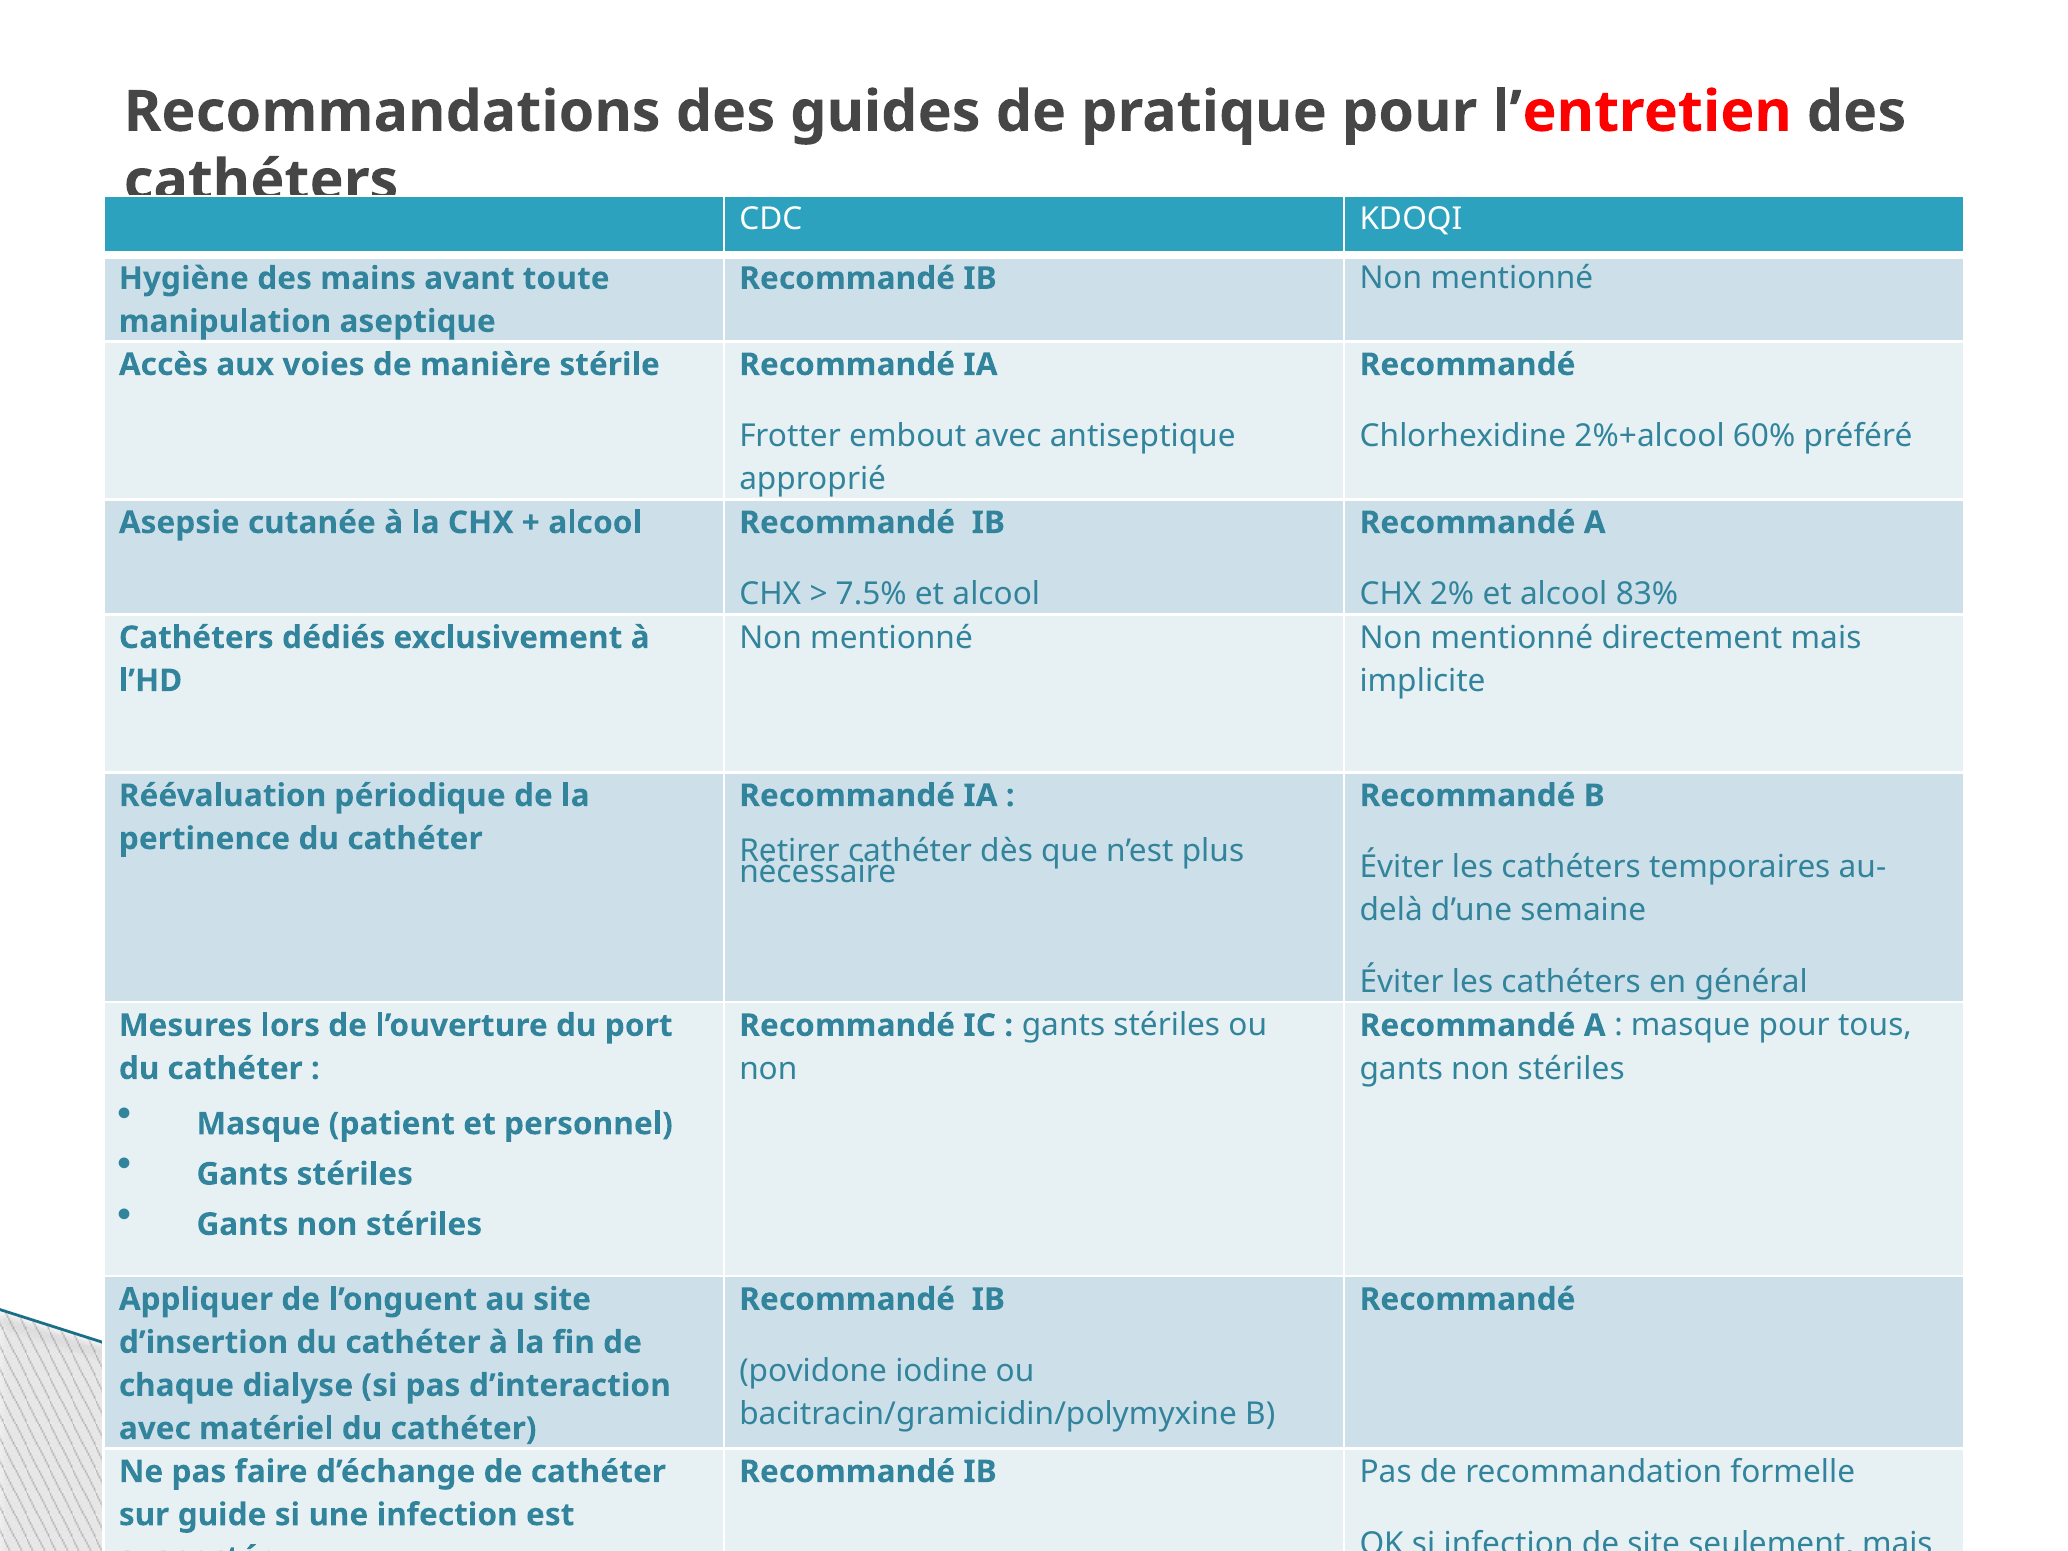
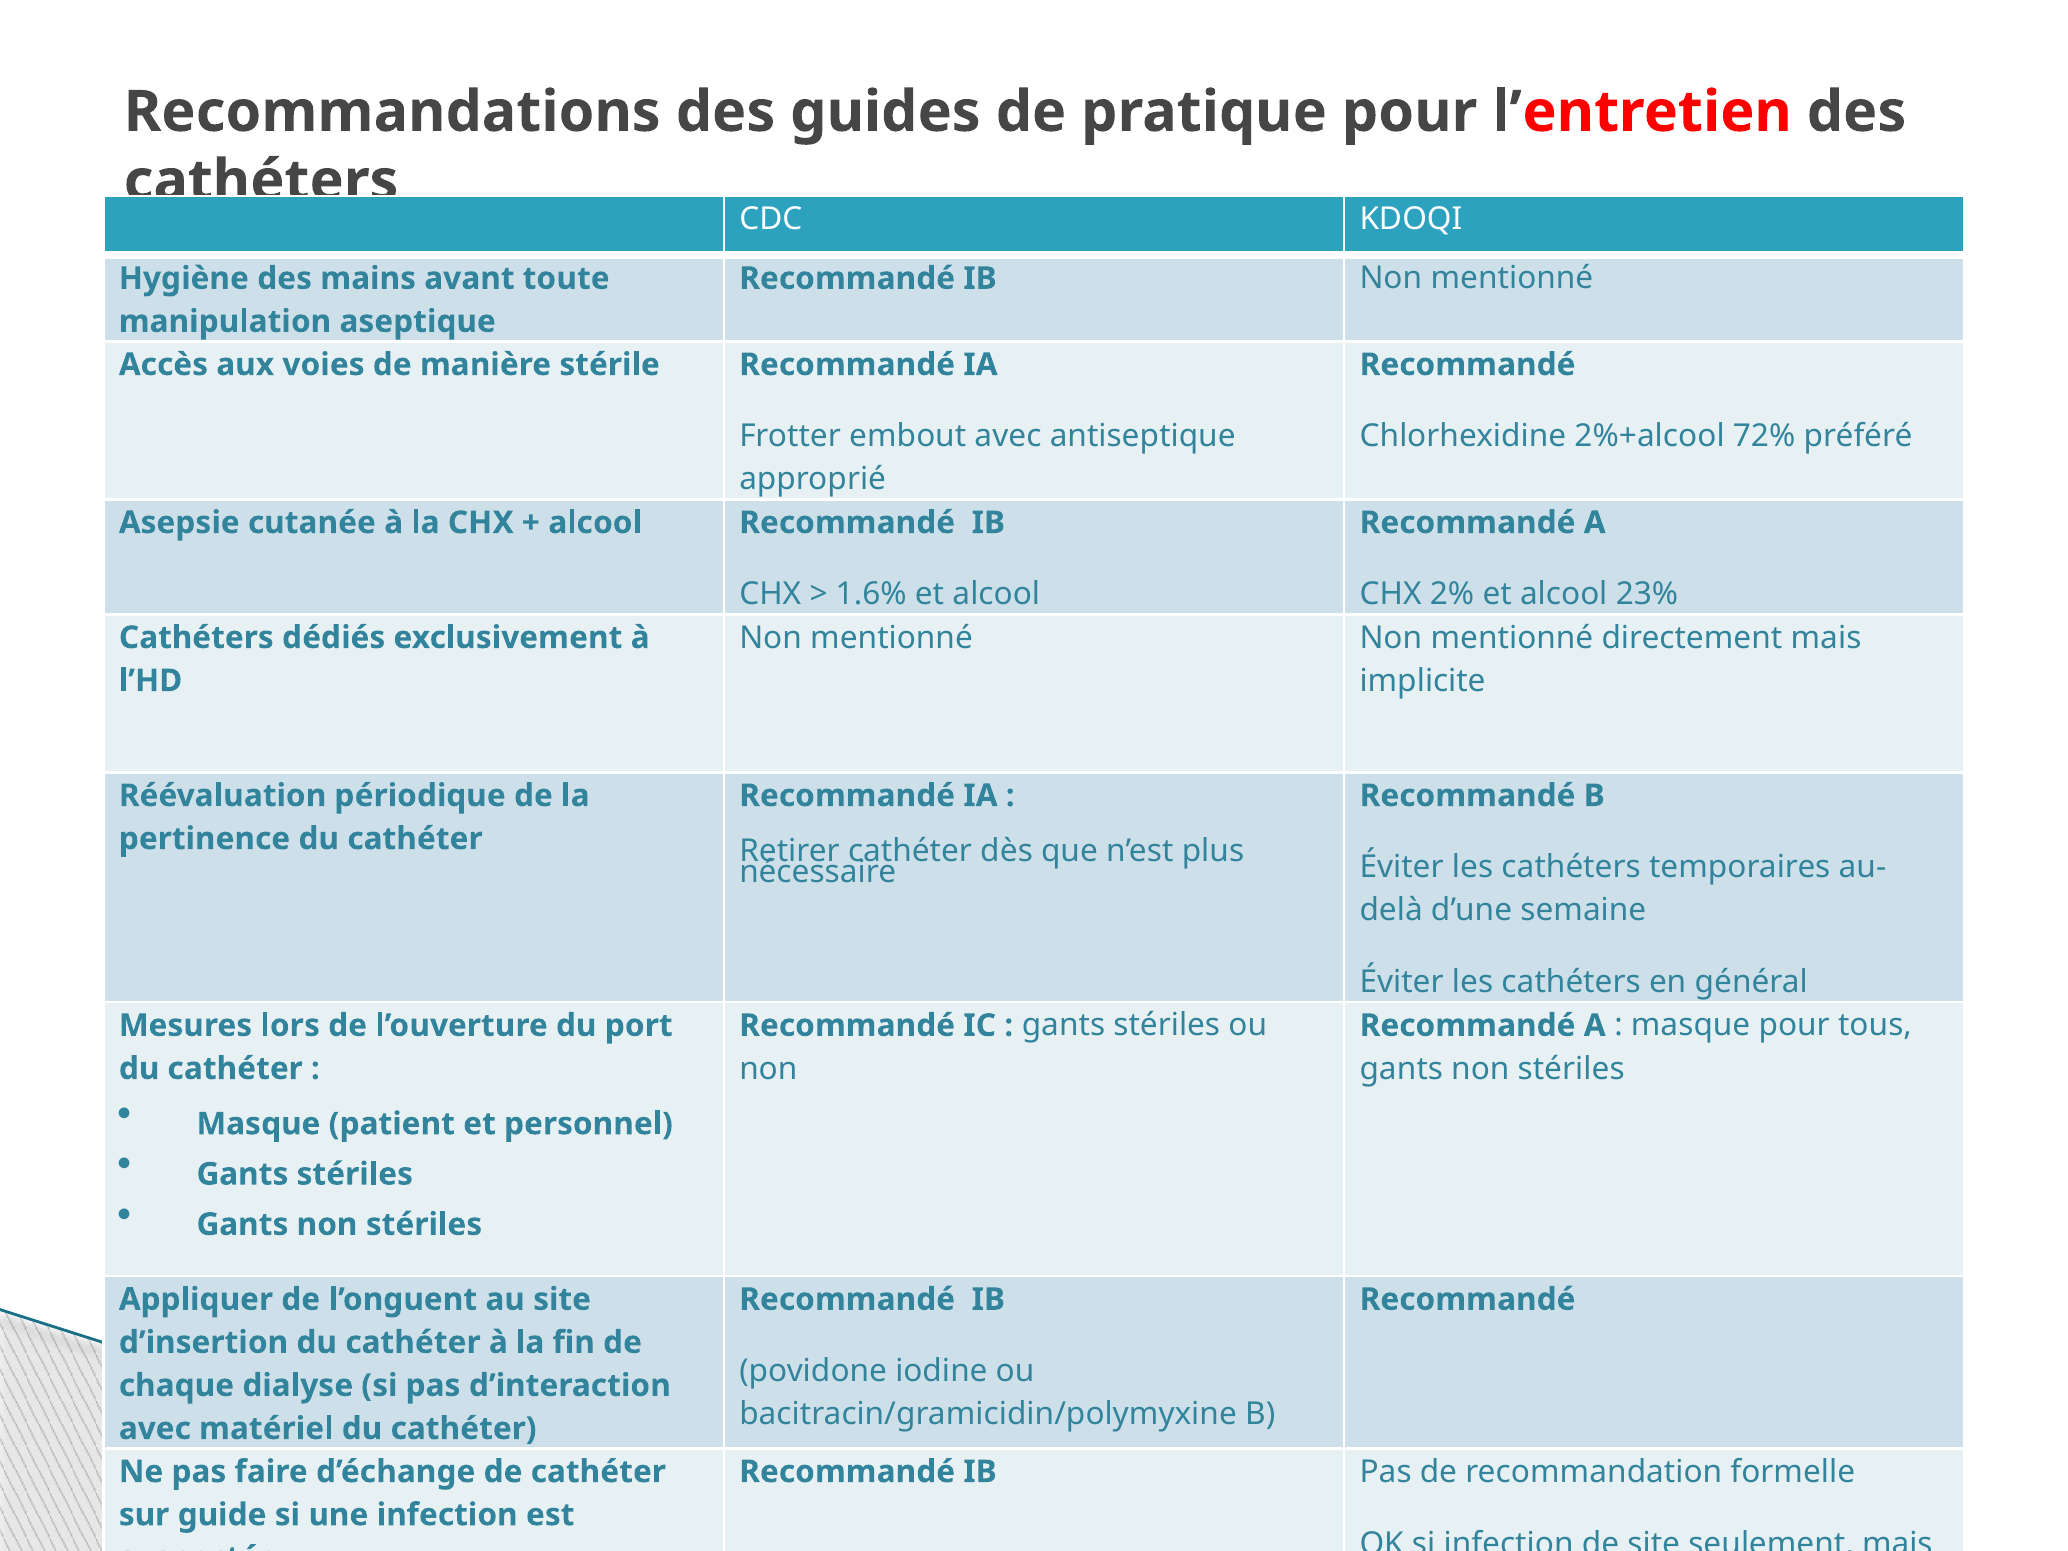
60%: 60% -> 72%
7.5%: 7.5% -> 1.6%
83%: 83% -> 23%
